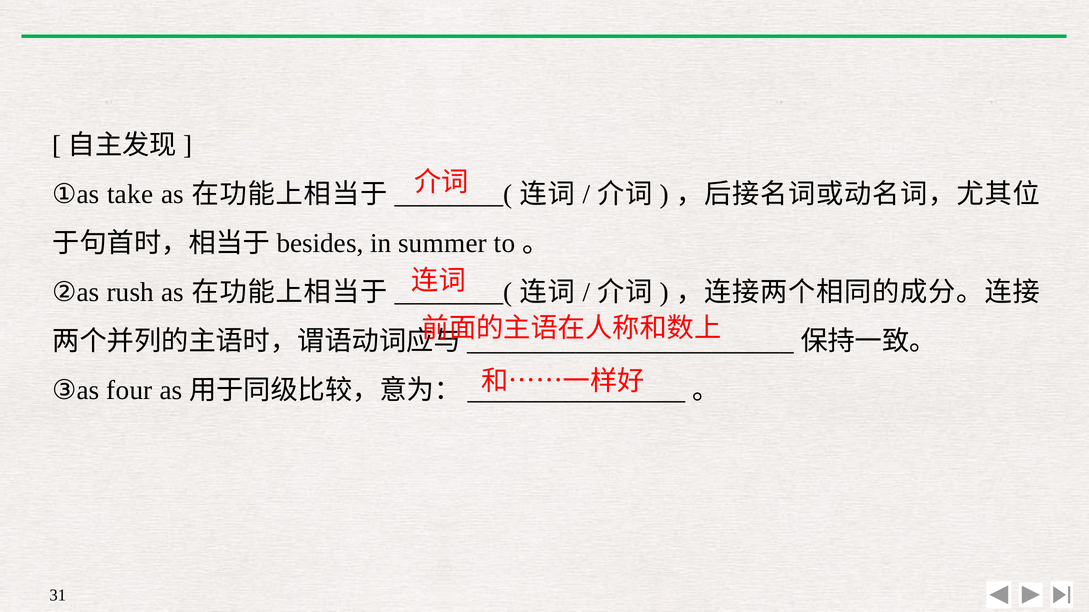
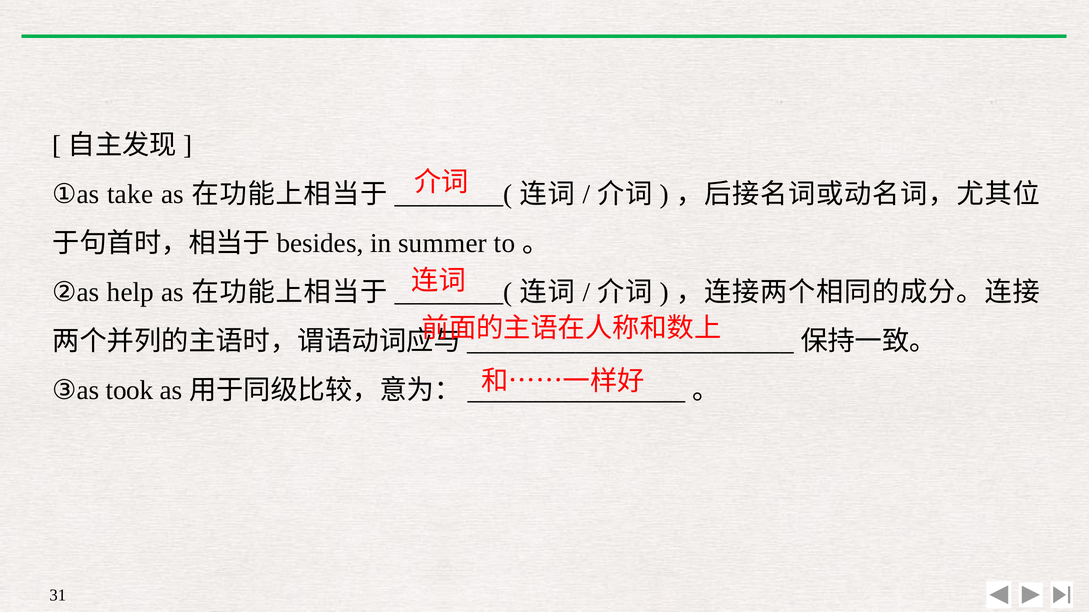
rush: rush -> help
four: four -> took
